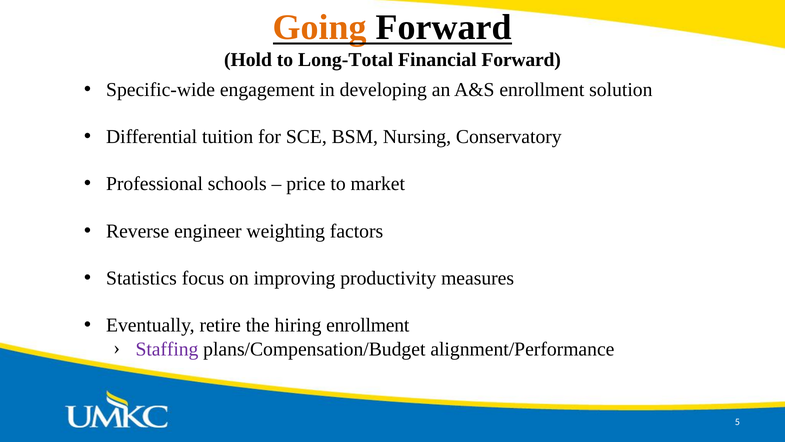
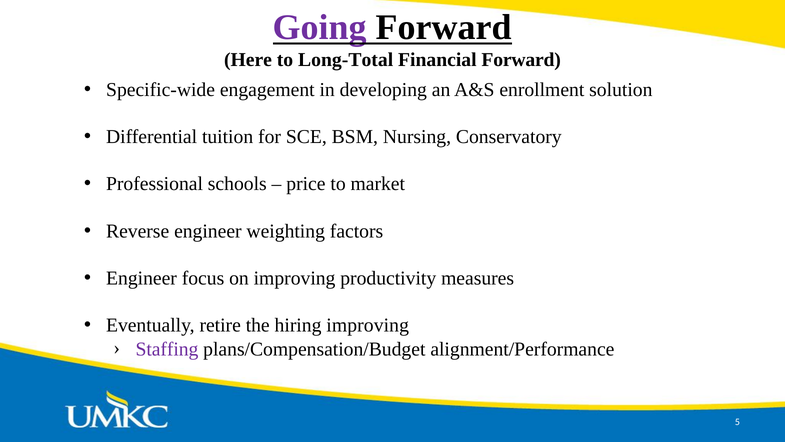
Going colour: orange -> purple
Hold: Hold -> Here
Statistics at (141, 278): Statistics -> Engineer
hiring enrollment: enrollment -> improving
